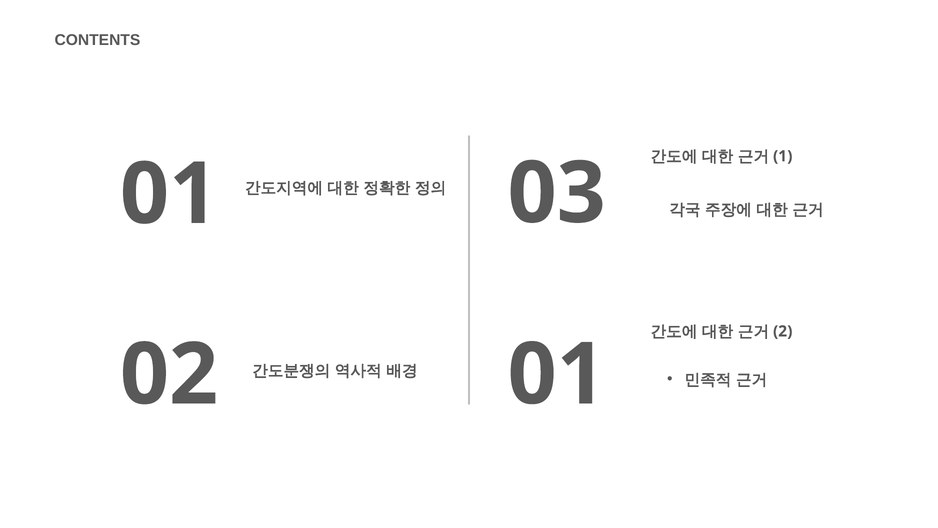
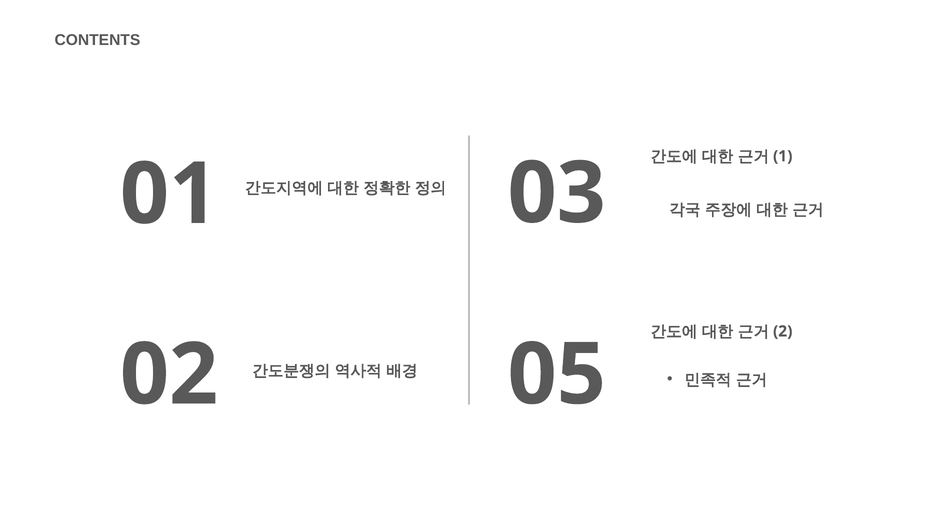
02 01: 01 -> 05
